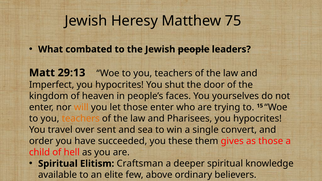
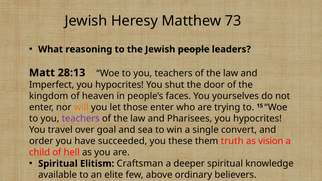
75: 75 -> 73
combated: combated -> reasoning
29:13: 29:13 -> 28:13
teachers at (81, 119) colour: orange -> purple
sent: sent -> goal
gives: gives -> truth
as those: those -> vision
